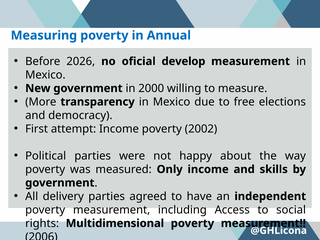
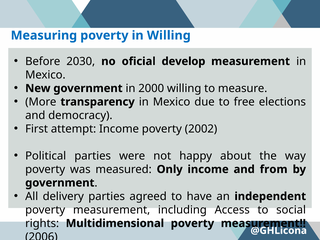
in Annual: Annual -> Willing
2026: 2026 -> 2030
skills: skills -> from
